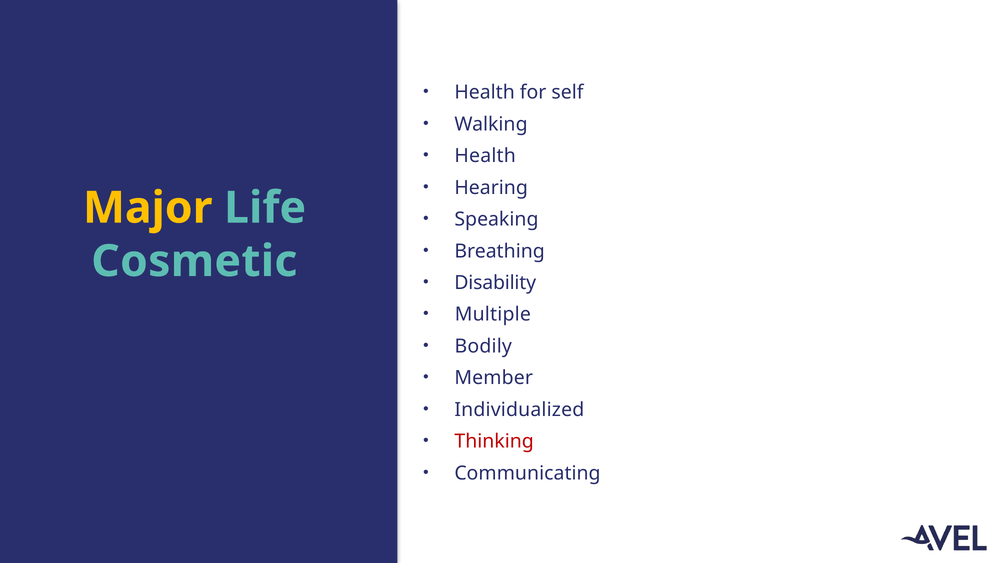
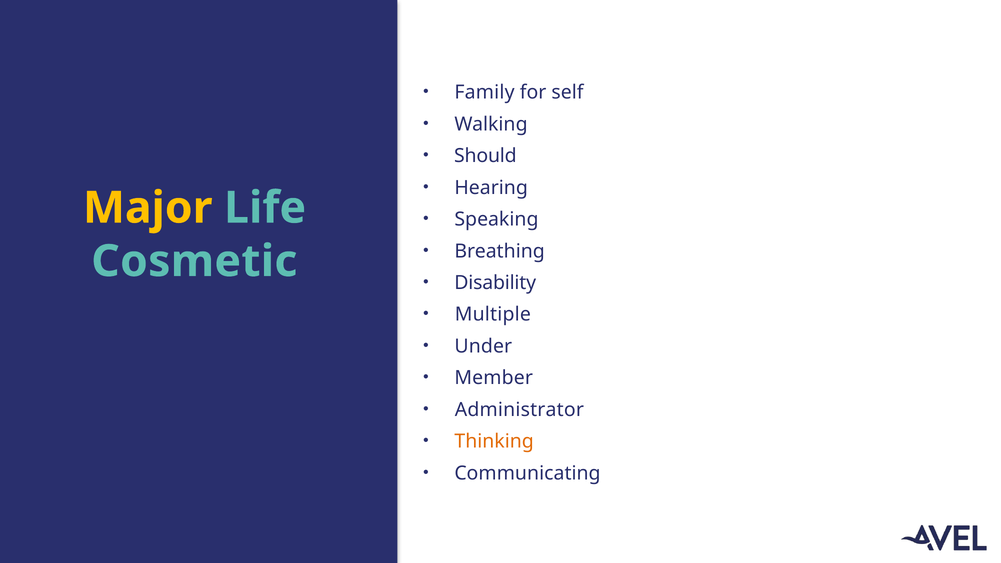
Health at (485, 92): Health -> Family
Health at (485, 156): Health -> Should
Bodily: Bodily -> Under
Individualized: Individualized -> Administrator
Thinking colour: red -> orange
